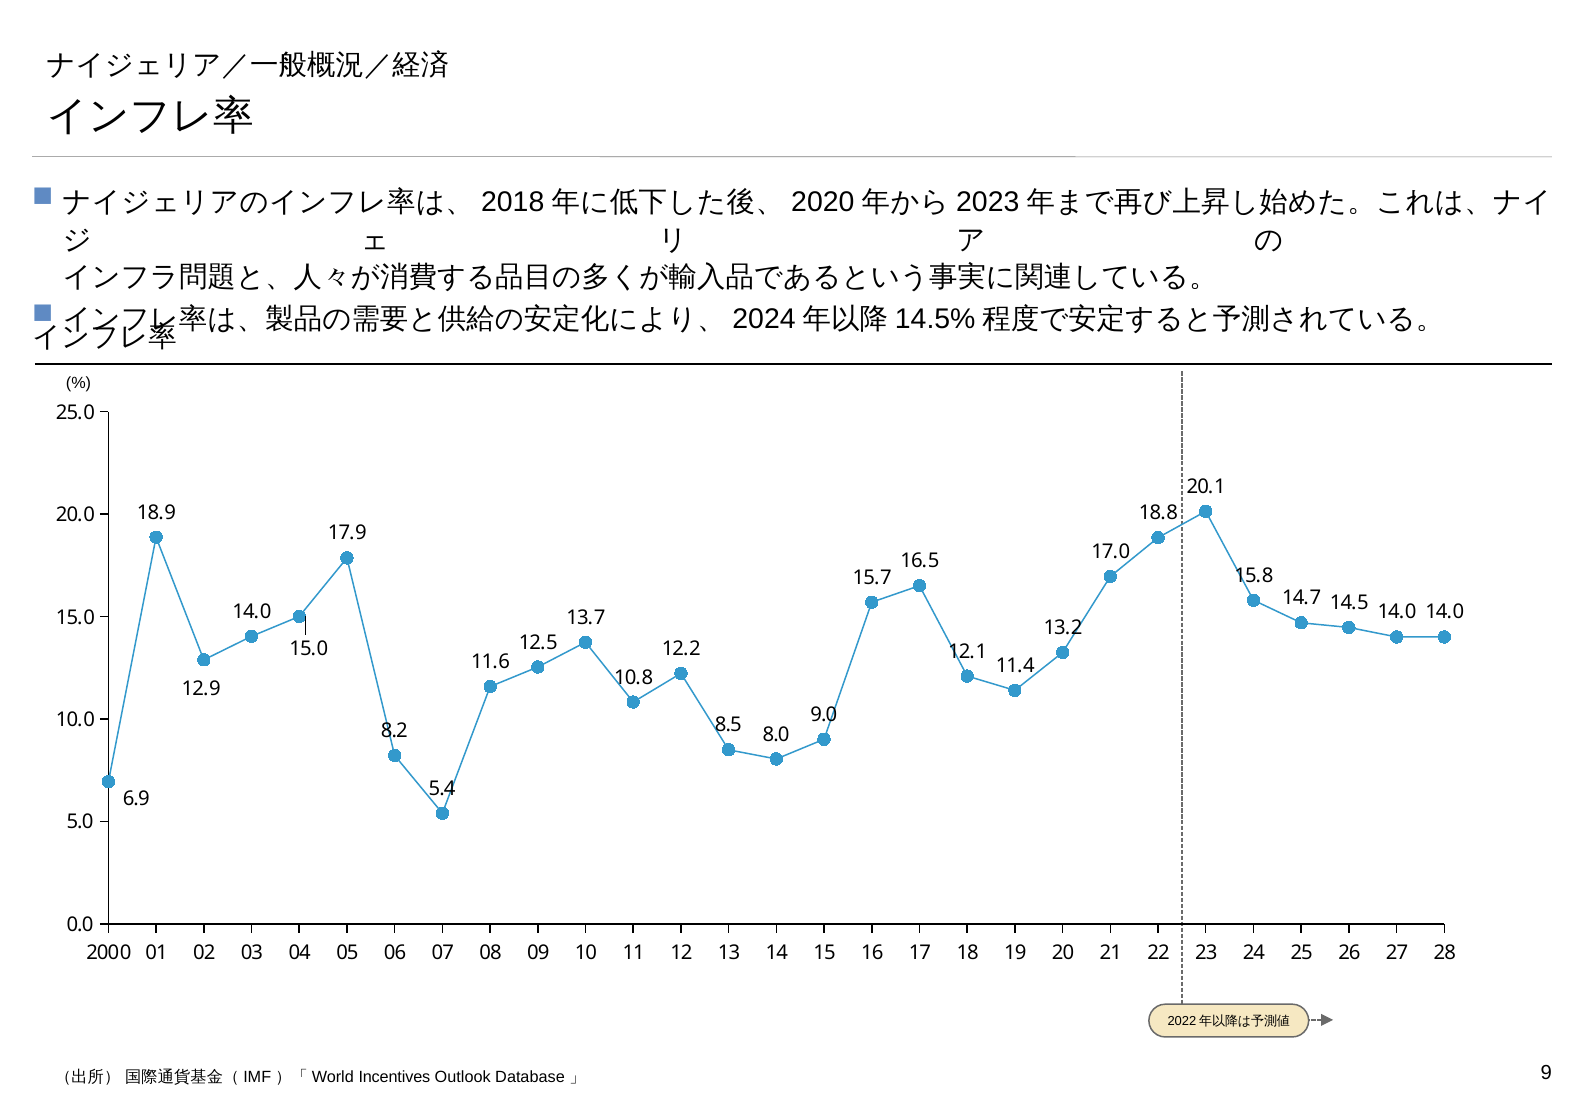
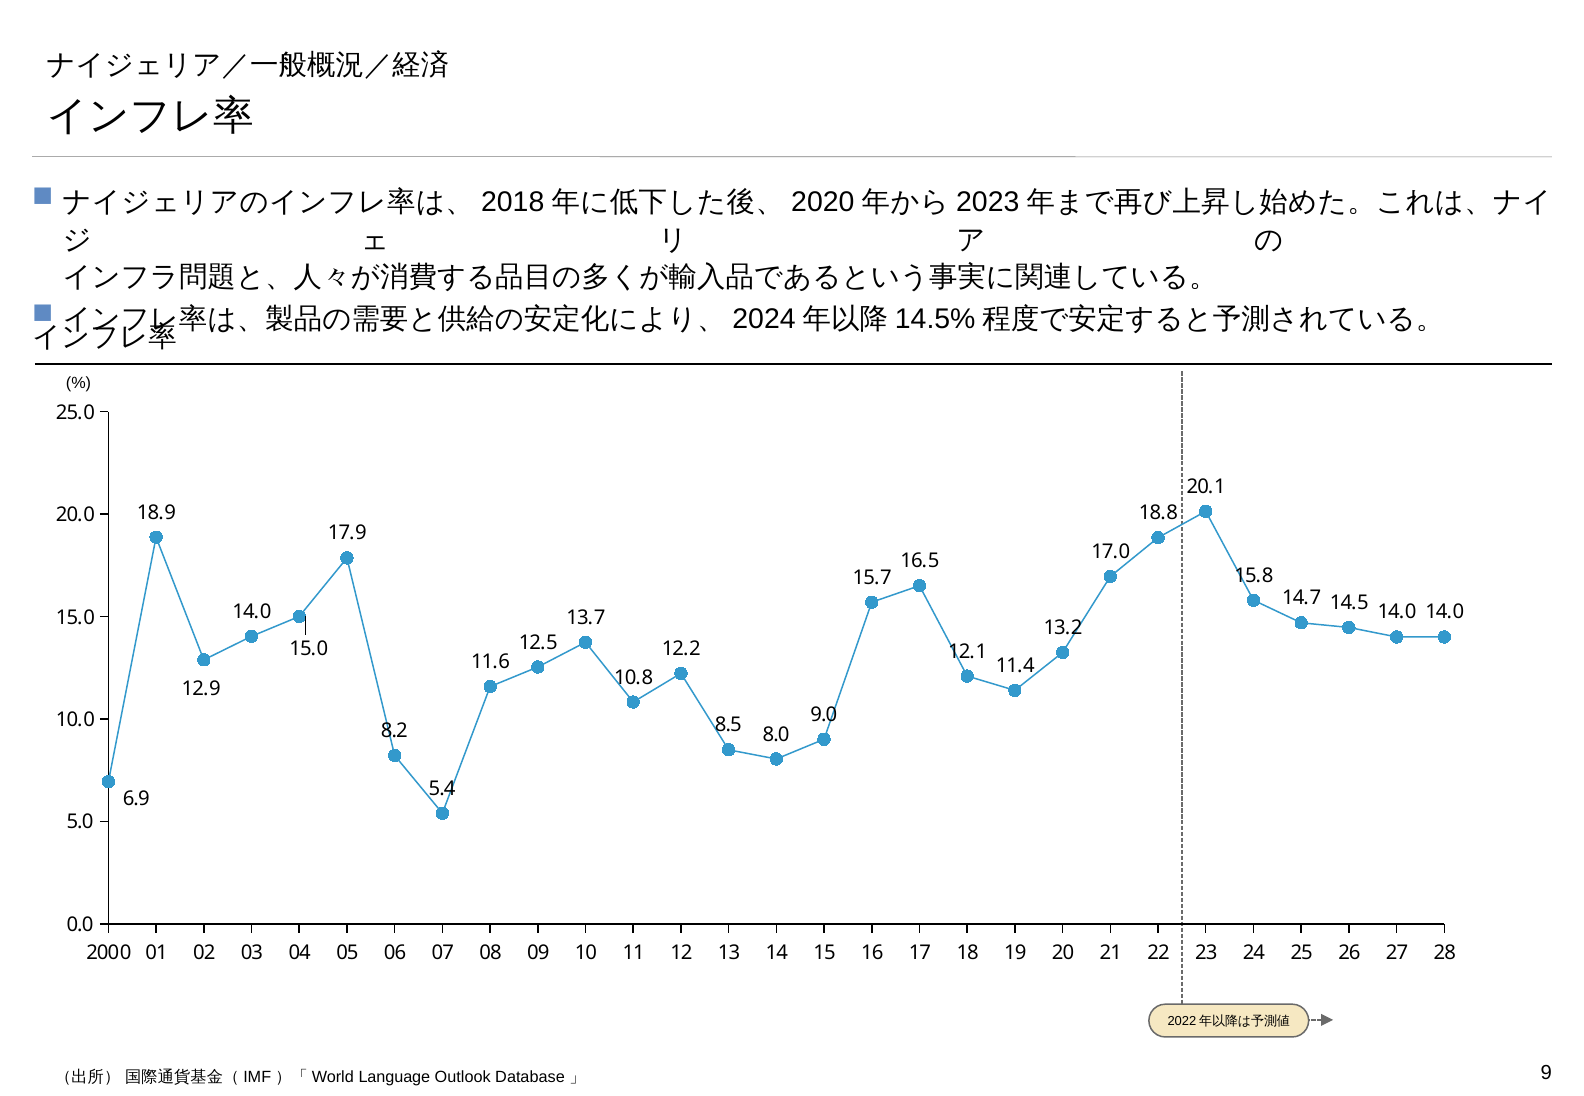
Incentives: Incentives -> Language
